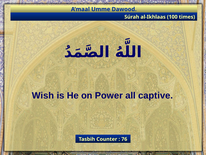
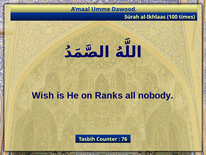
Power: Power -> Ranks
captive: captive -> nobody
